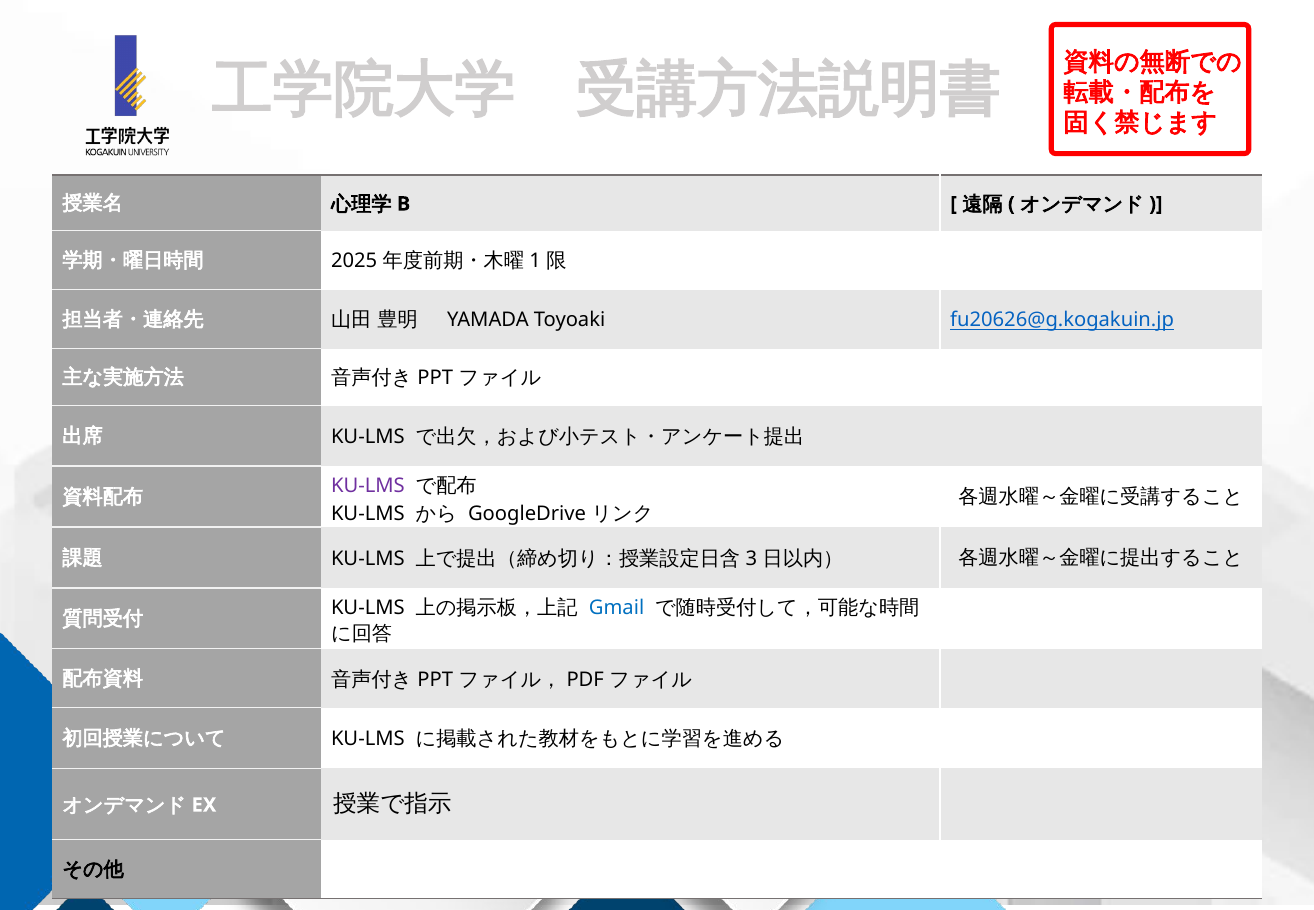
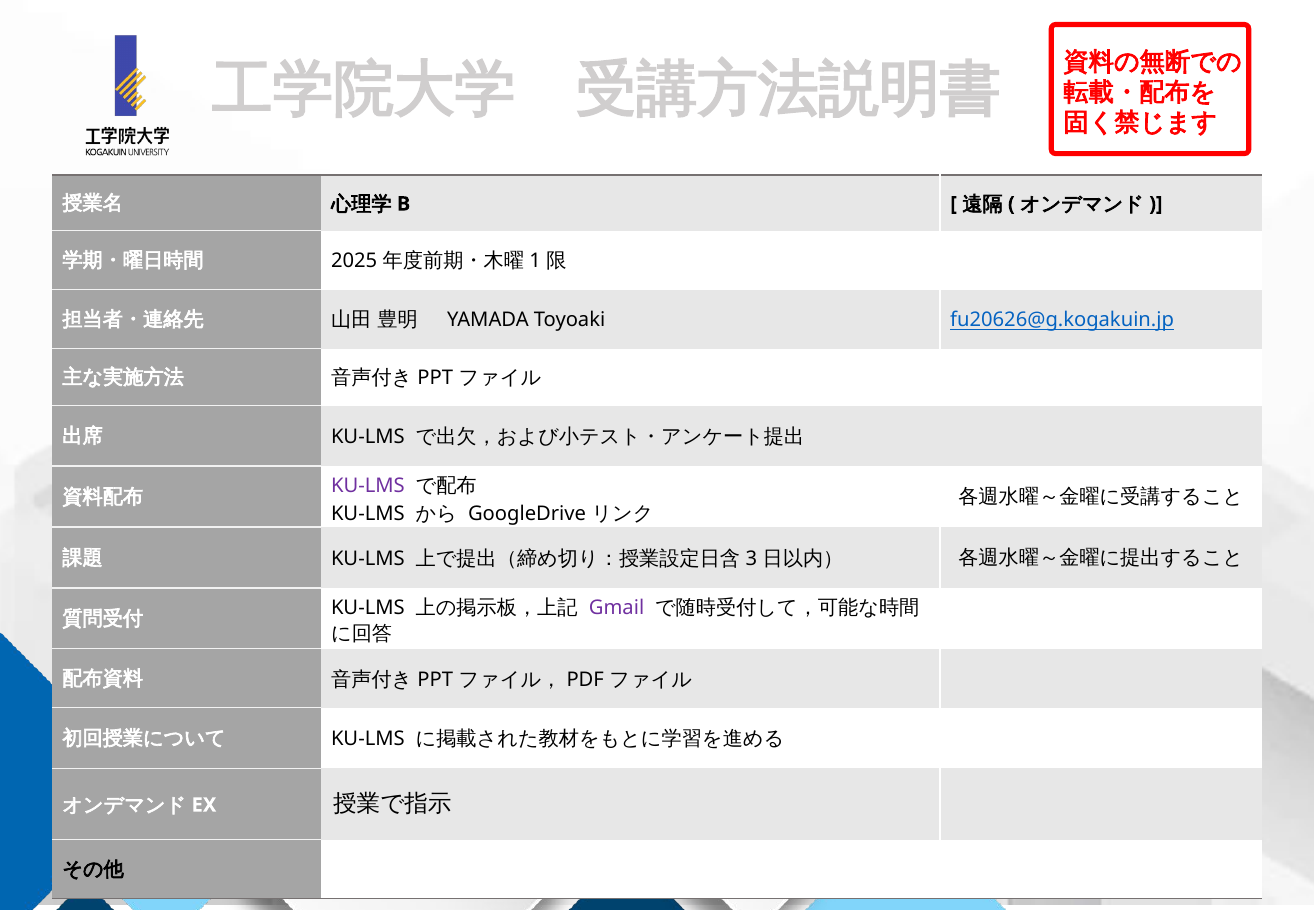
Gmail colour: blue -> purple
